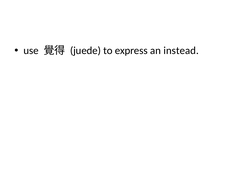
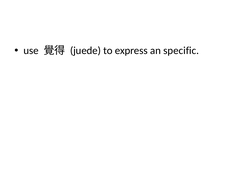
instead: instead -> specific
